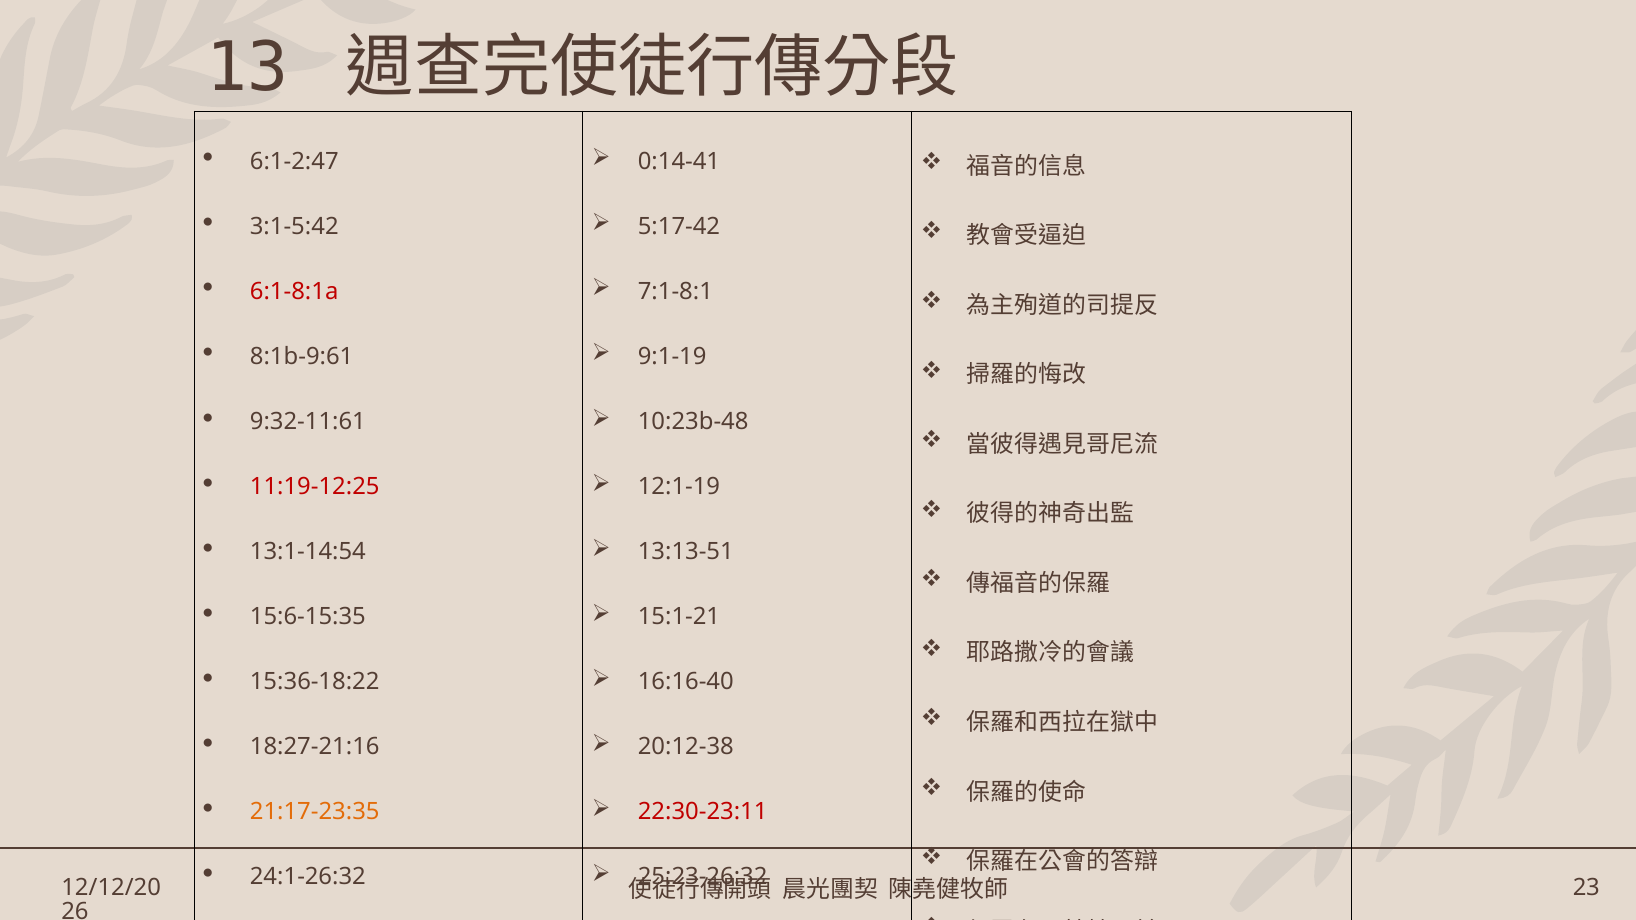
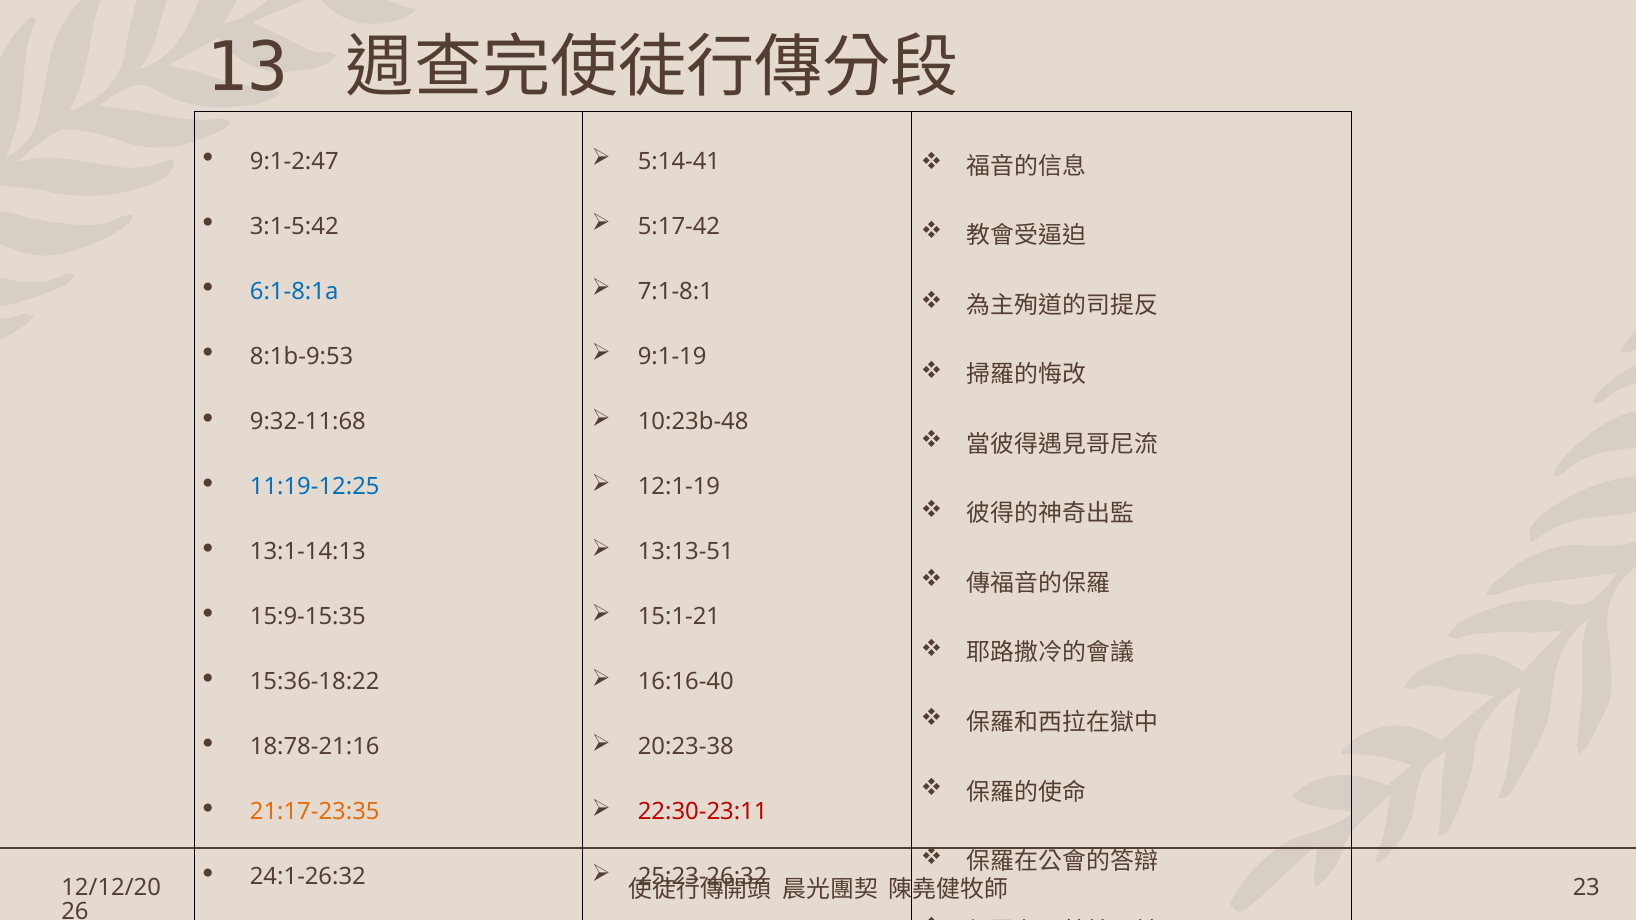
6:1-2:47: 6:1-2:47 -> 9:1-2:47
0:14-41: 0:14-41 -> 5:14-41
6:1-8:1a colour: red -> blue
8:1b-9:61: 8:1b-9:61 -> 8:1b-9:53
9:32-11:61: 9:32-11:61 -> 9:32-11:68
11:19-12:25 colour: red -> blue
13:1-14:54: 13:1-14:54 -> 13:1-14:13
15:6-15:35: 15:6-15:35 -> 15:9-15:35
18:27-21:16: 18:27-21:16 -> 18:78-21:16
20:12-38: 20:12-38 -> 20:23-38
